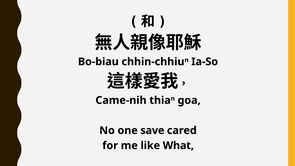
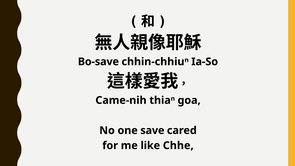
Bo-biau: Bo-biau -> Bo-save
What: What -> Chhe
